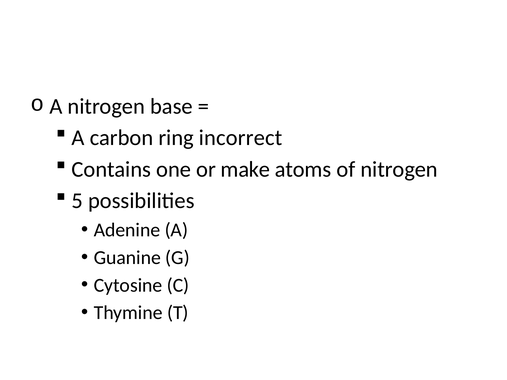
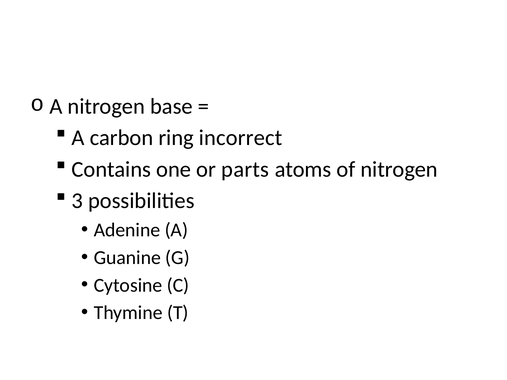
make: make -> parts
5: 5 -> 3
